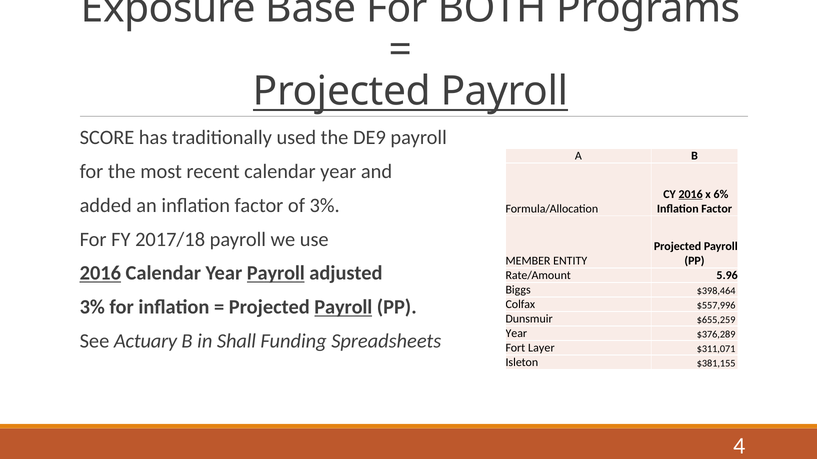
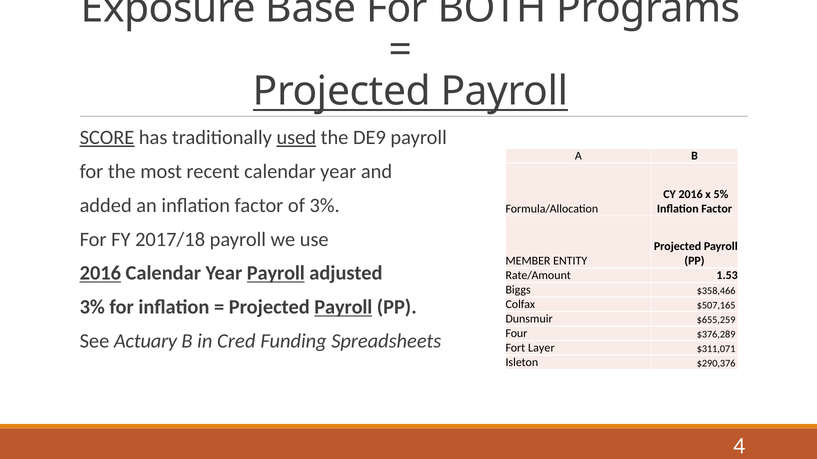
SCORE underline: none -> present
used underline: none -> present
2016 at (691, 194) underline: present -> none
6%: 6% -> 5%
5.96: 5.96 -> 1.53
$398,464: $398,464 -> $358,466
$557,996: $557,996 -> $507,165
Year at (516, 334): Year -> Four
Shall: Shall -> Cred
$381,155: $381,155 -> $290,376
